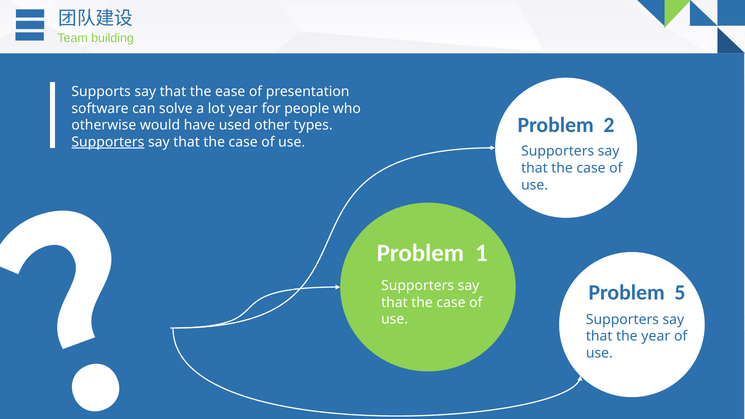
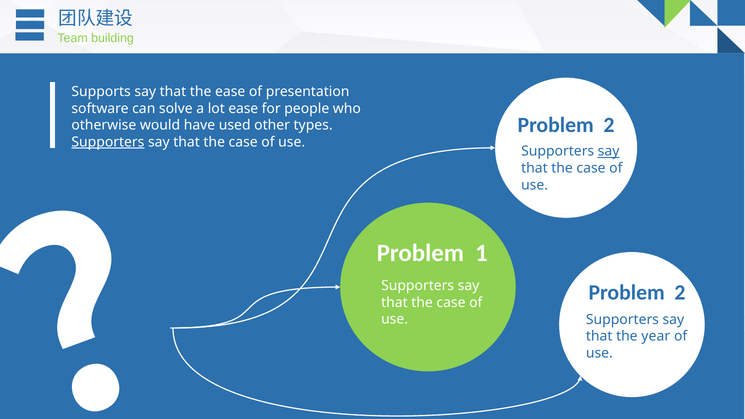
lot year: year -> ease
say at (609, 151) underline: none -> present
5 at (680, 293): 5 -> 2
